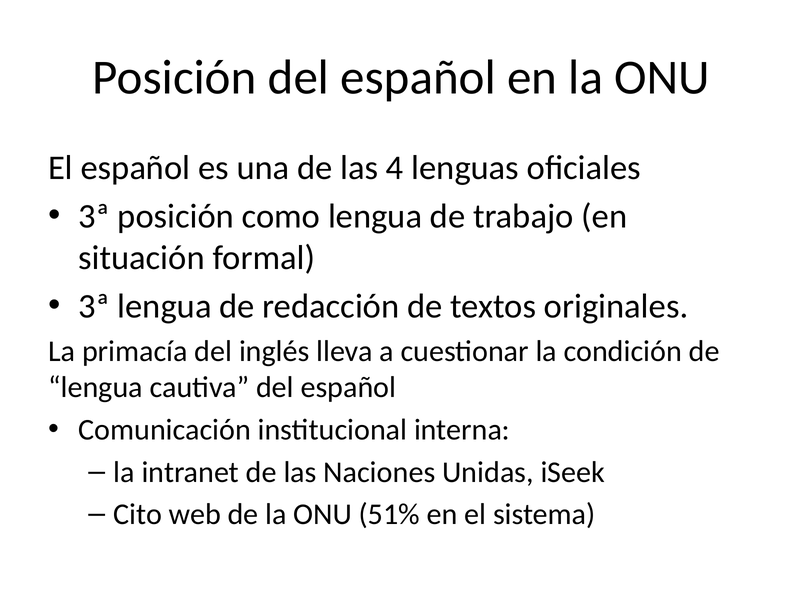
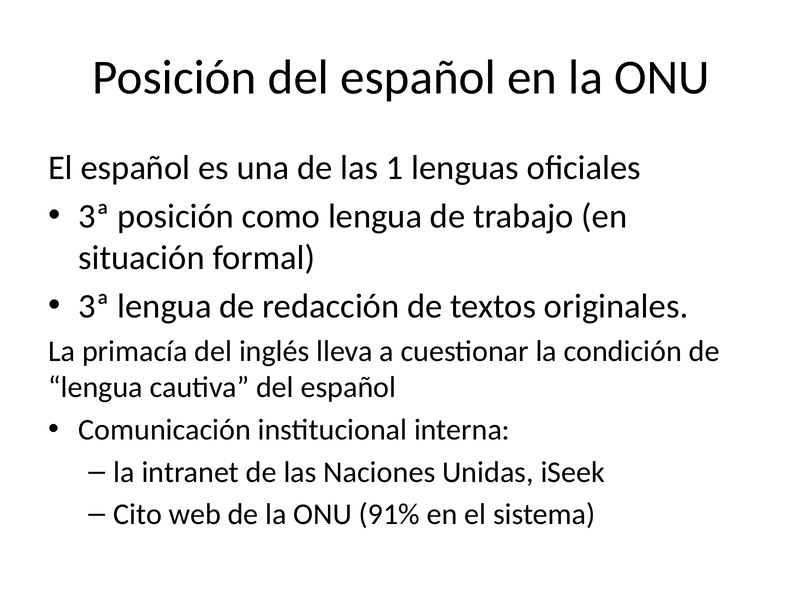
4: 4 -> 1
51%: 51% -> 91%
